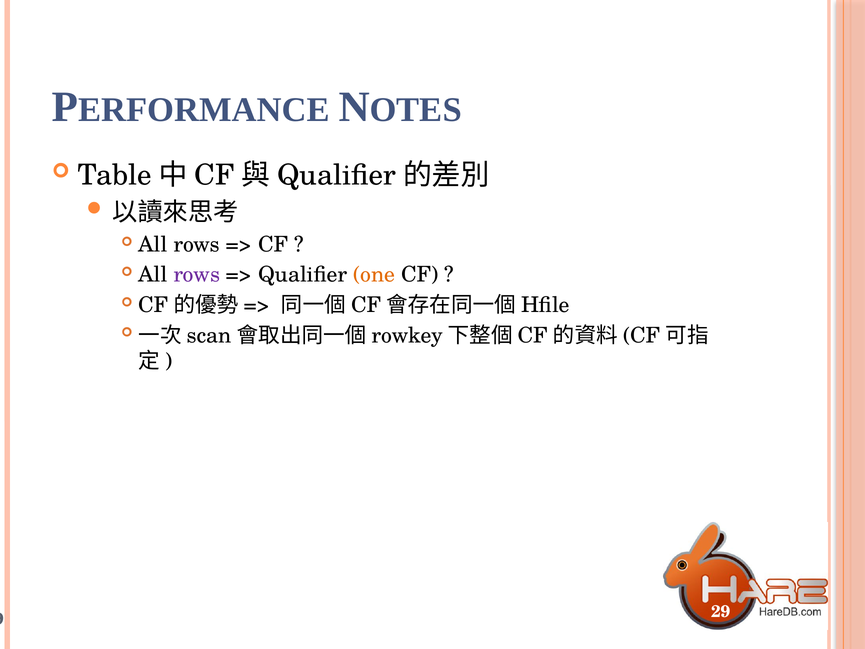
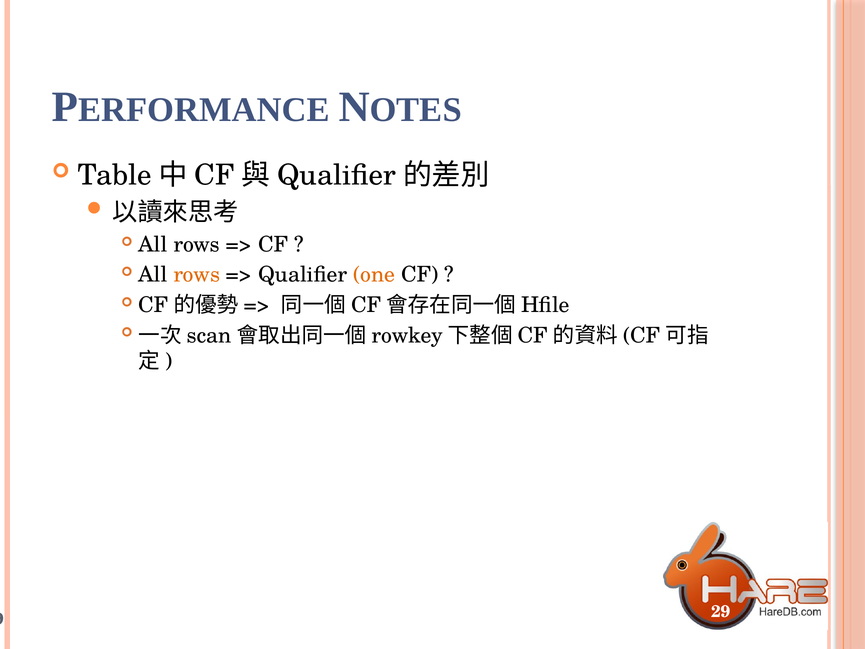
rows at (197, 275) colour: purple -> orange
